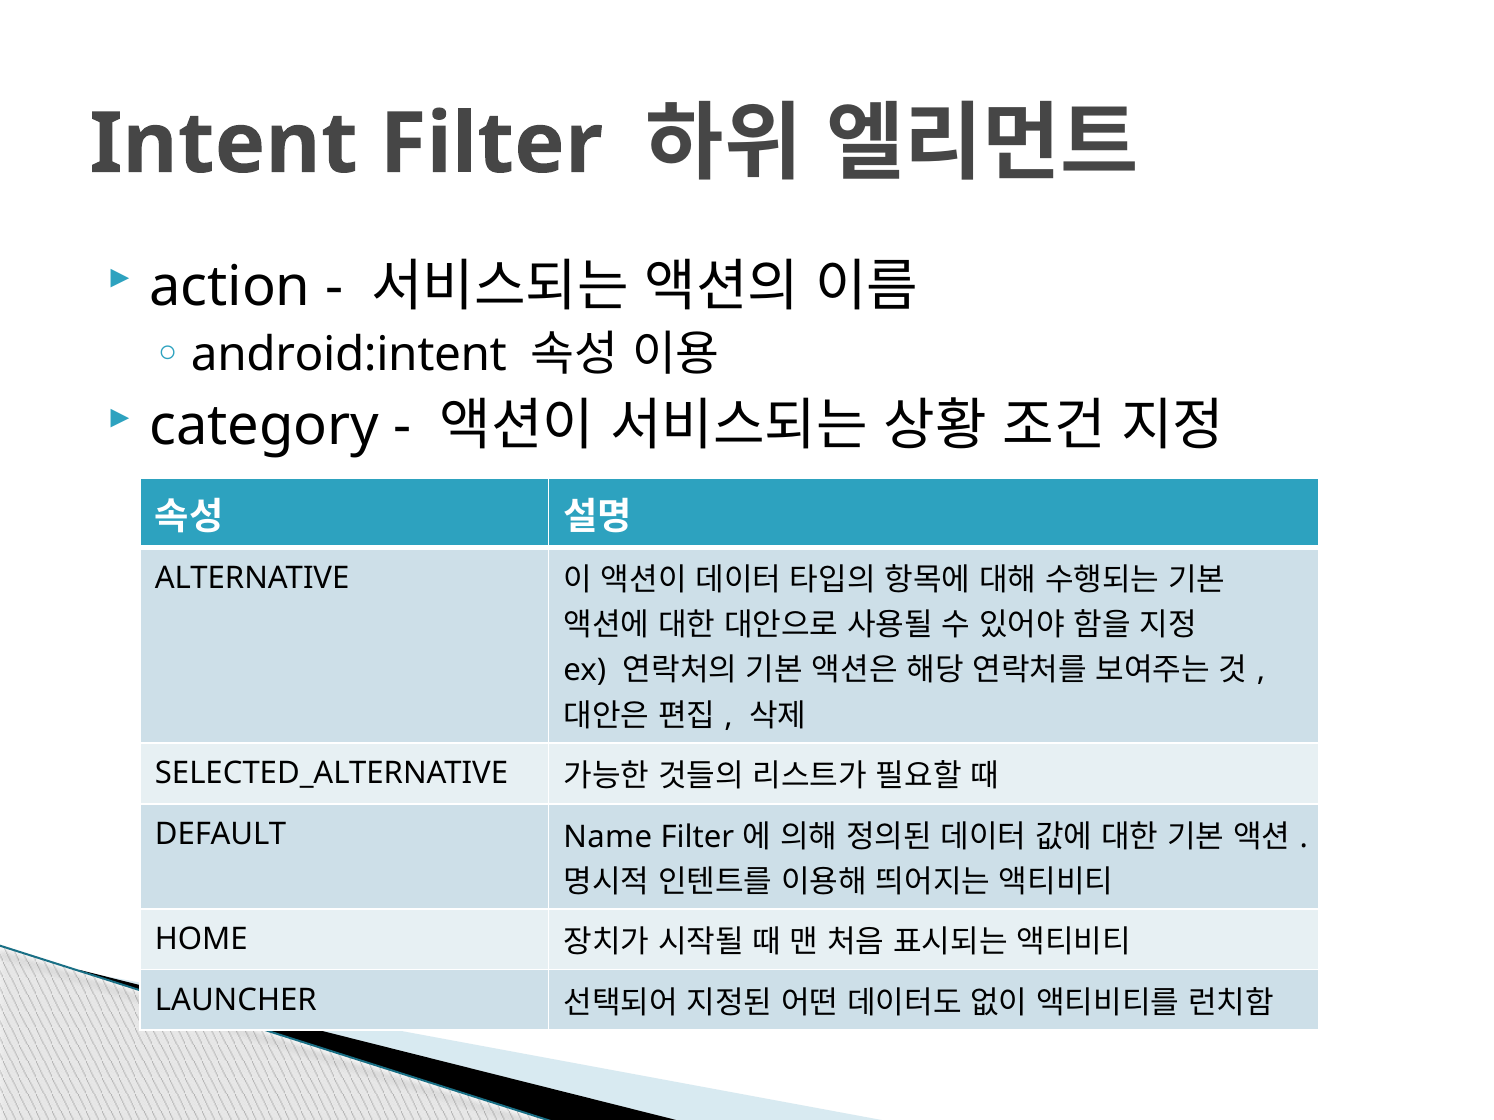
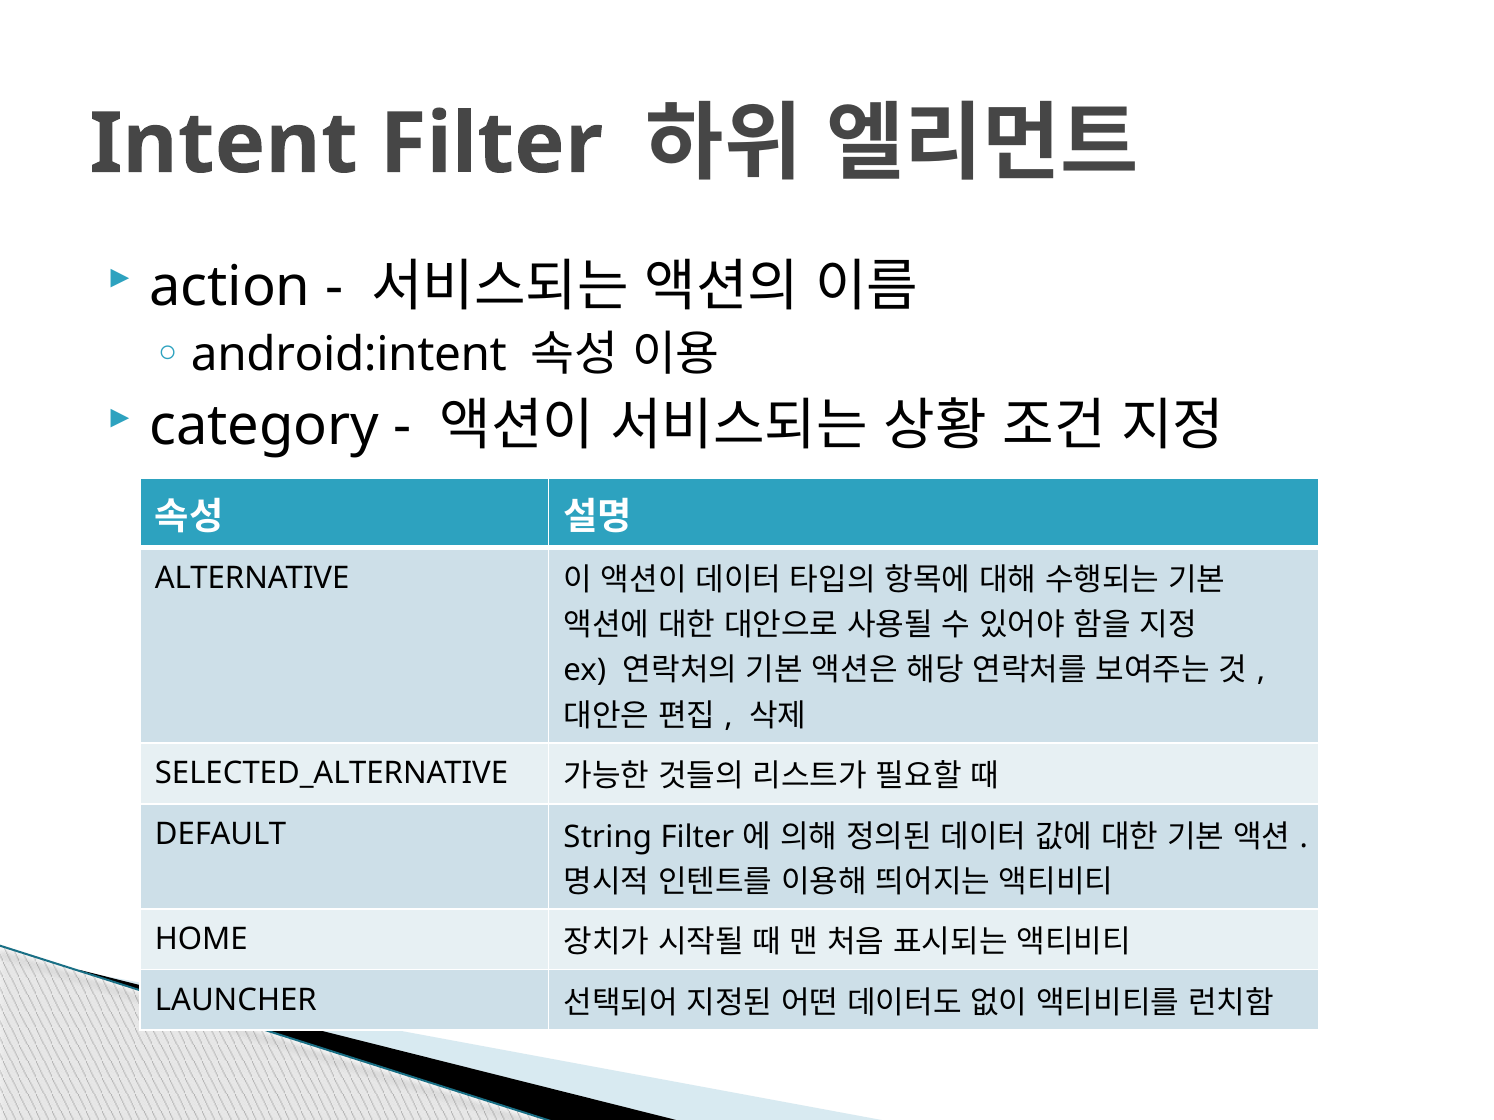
Name: Name -> String
